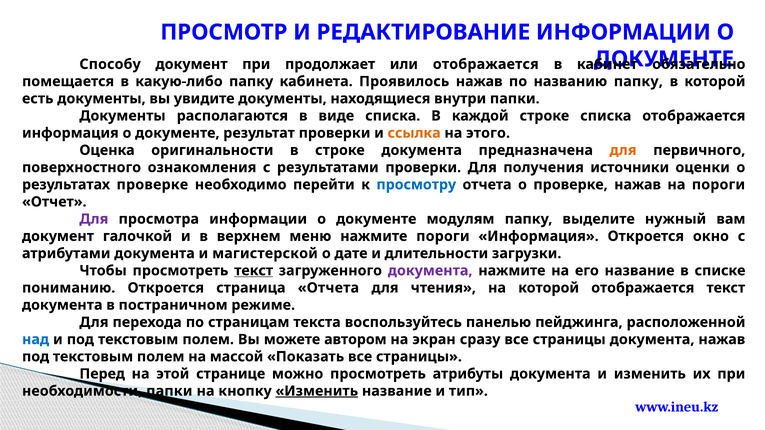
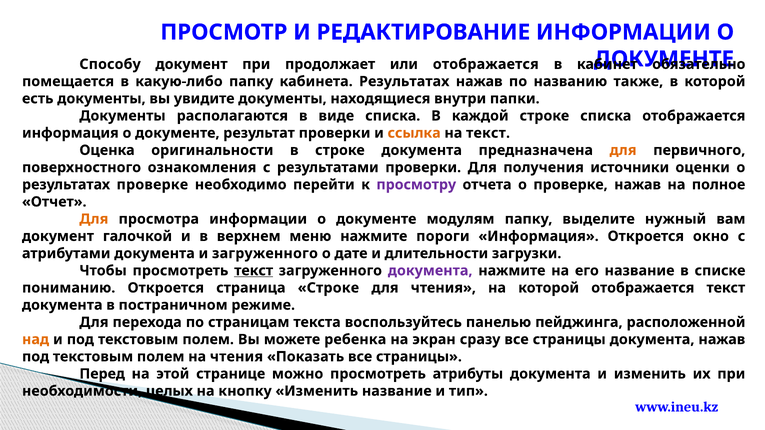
кабинета Проявилось: Проявилось -> Результатах
названию папку: папку -> также
на этого: этого -> текст
просмотру colour: blue -> purple
на пороги: пороги -> полное
Для at (94, 219) colour: purple -> orange
и магистерской: магистерской -> загруженного
страница Отчета: Отчета -> Строке
над colour: blue -> orange
автором: автором -> ребенка
на массой: массой -> чтения
необходимости папки: папки -> целых
Изменить at (317, 391) underline: present -> none
